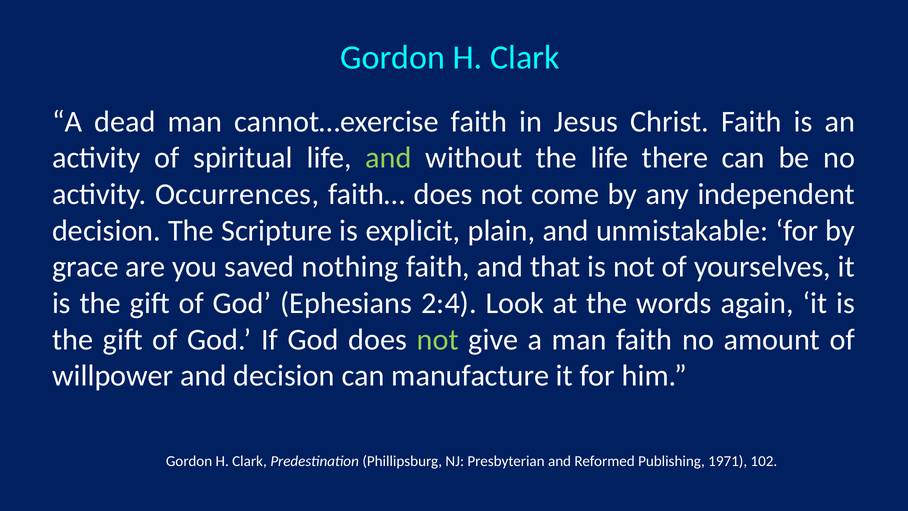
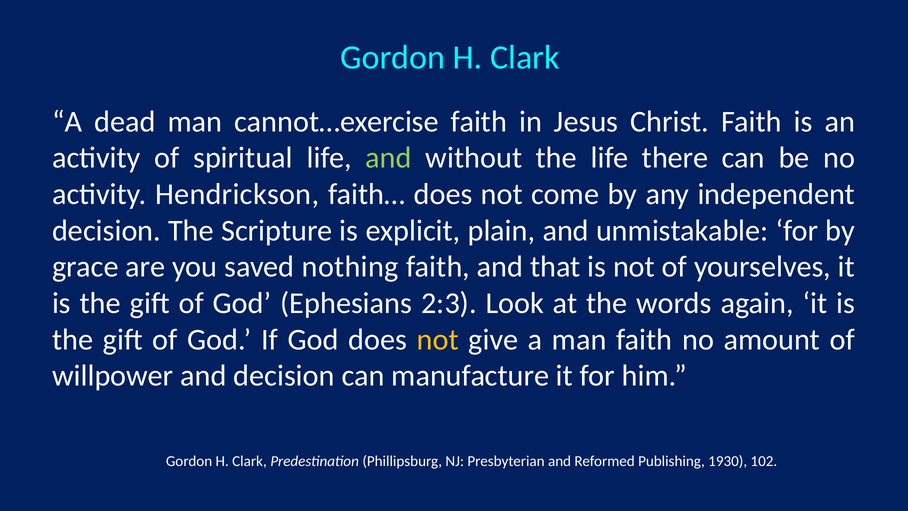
Occurrences: Occurrences -> Hendrickson
2:4: 2:4 -> 2:3
not at (438, 339) colour: light green -> yellow
1971: 1971 -> 1930
